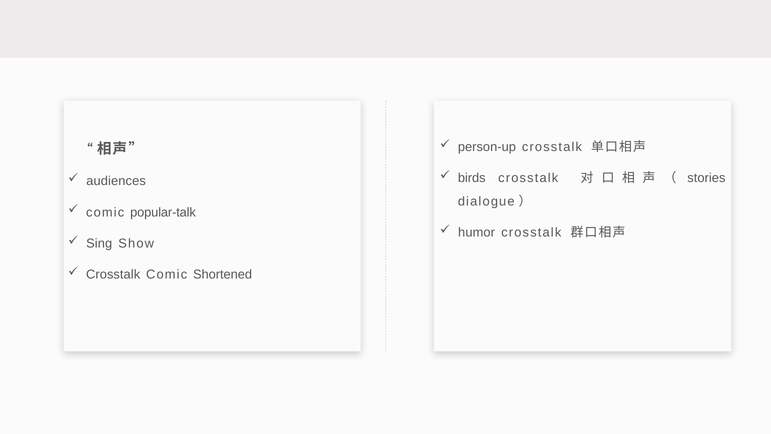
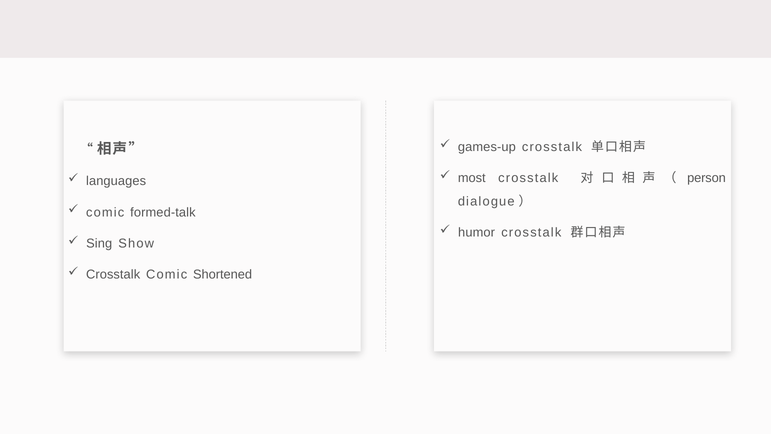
person-up: person-up -> games-up
birds: birds -> most
stories: stories -> person
audiences: audiences -> languages
popular-talk: popular-talk -> formed-talk
